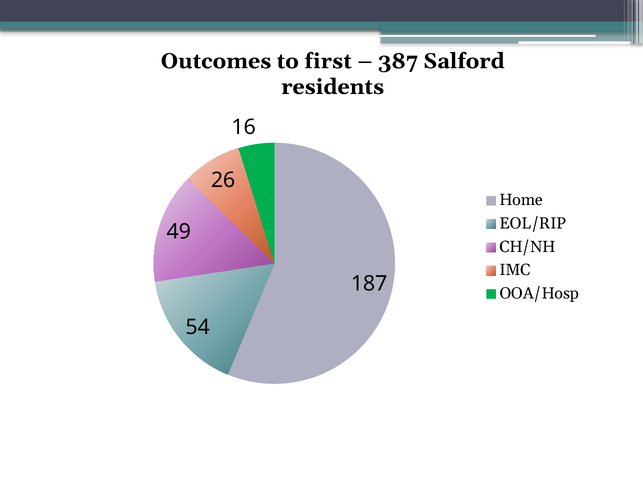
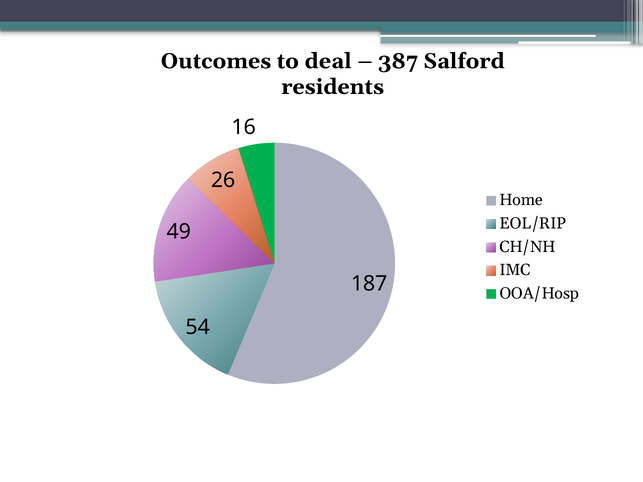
first: first -> deal
